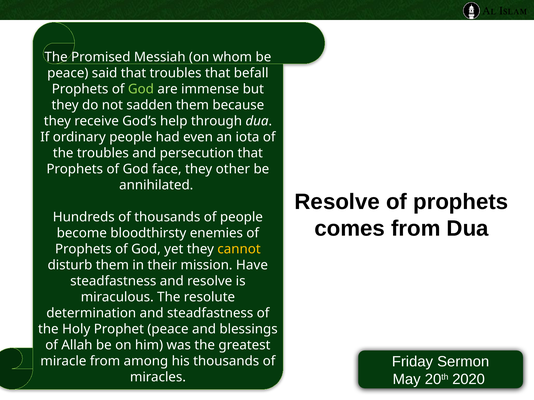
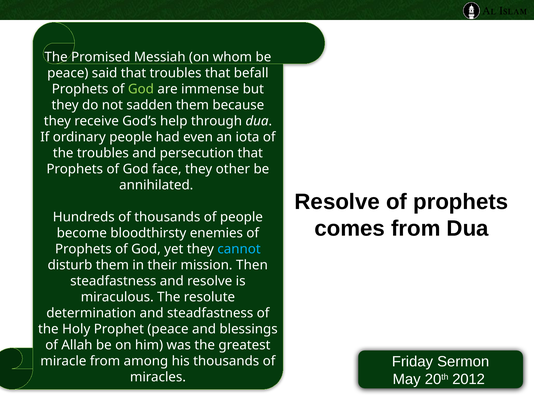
cannot colour: yellow -> light blue
Have: Have -> Then
2020: 2020 -> 2012
